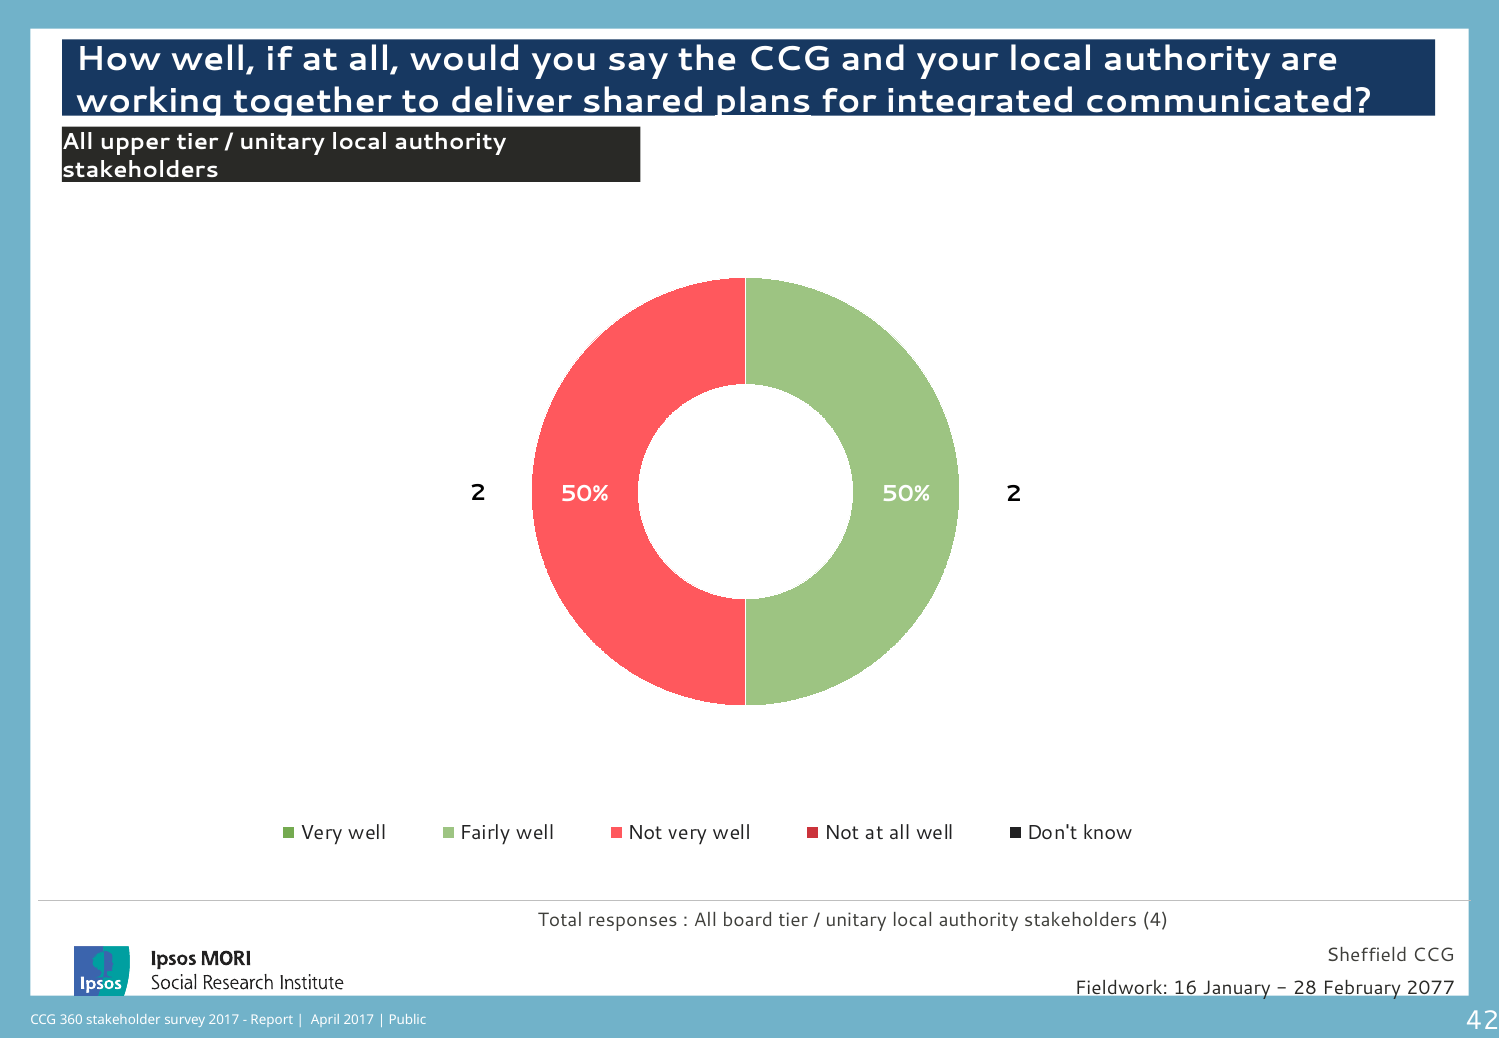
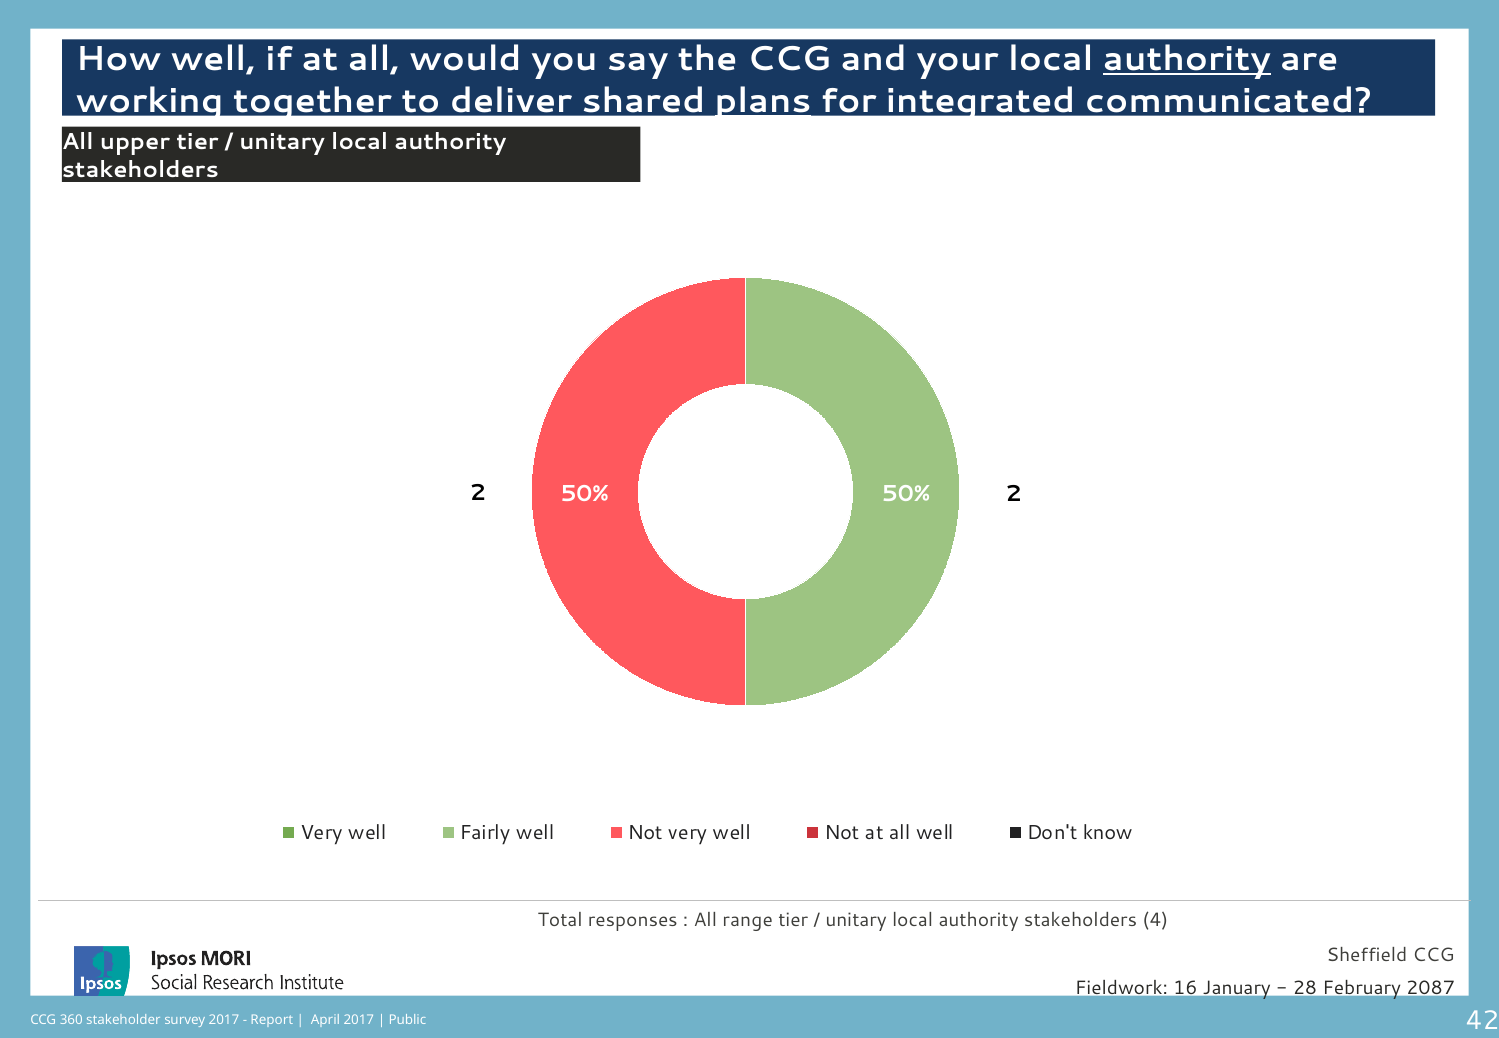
authority at (1187, 59) underline: none -> present
board: board -> range
2077: 2077 -> 2087
